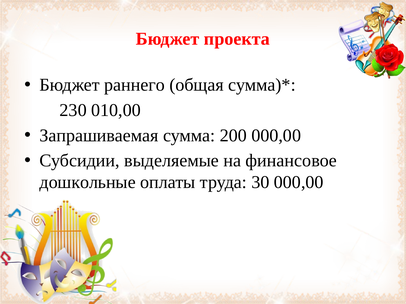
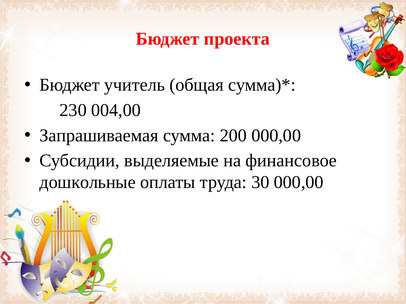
раннего: раннего -> учитель
010,00: 010,00 -> 004,00
